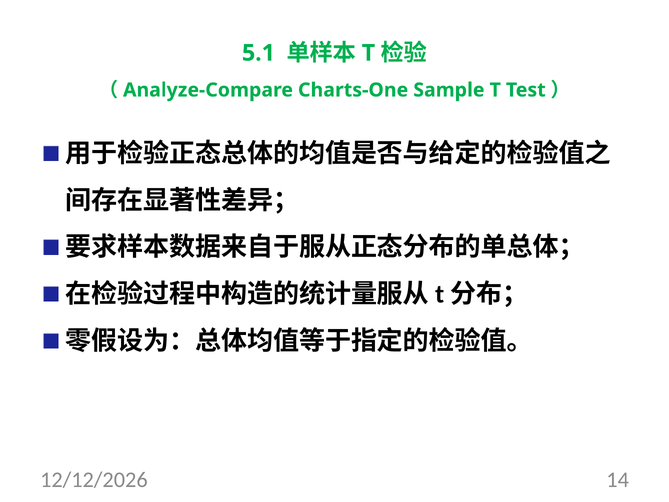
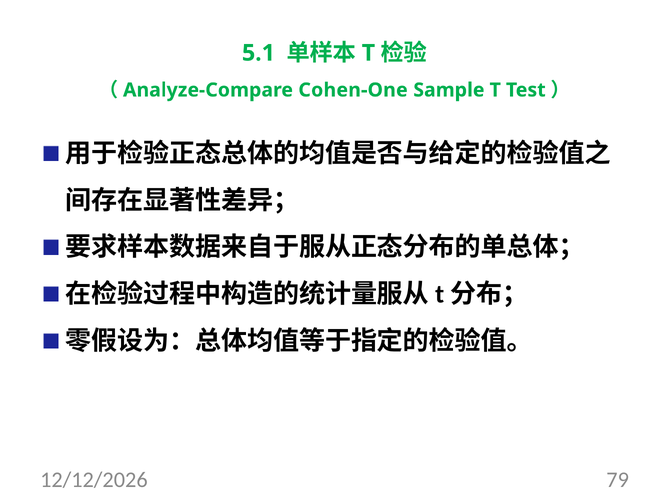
Charts-One: Charts-One -> Cohen-One
14: 14 -> 79
